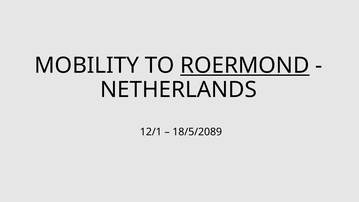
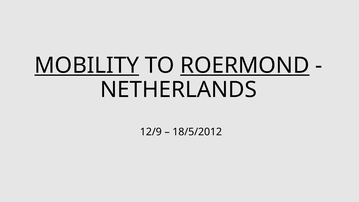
MOBILITY underline: none -> present
12/1: 12/1 -> 12/9
18/5/2089: 18/5/2089 -> 18/5/2012
